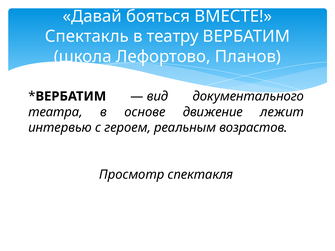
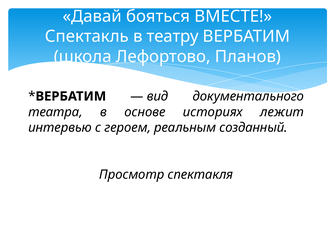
движение: движение -> историях
возрастов: возрастов -> созданный
